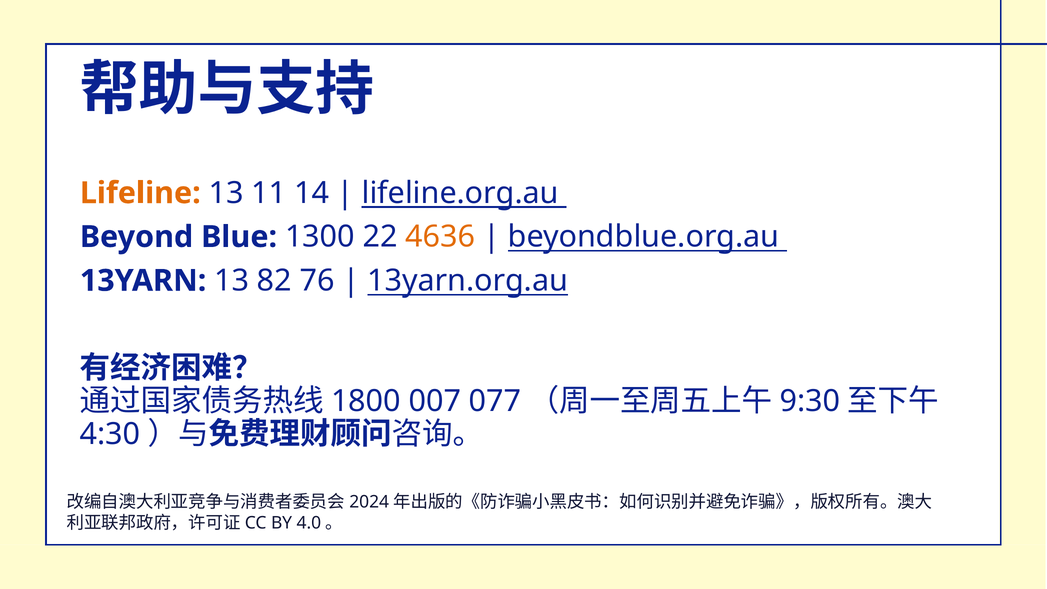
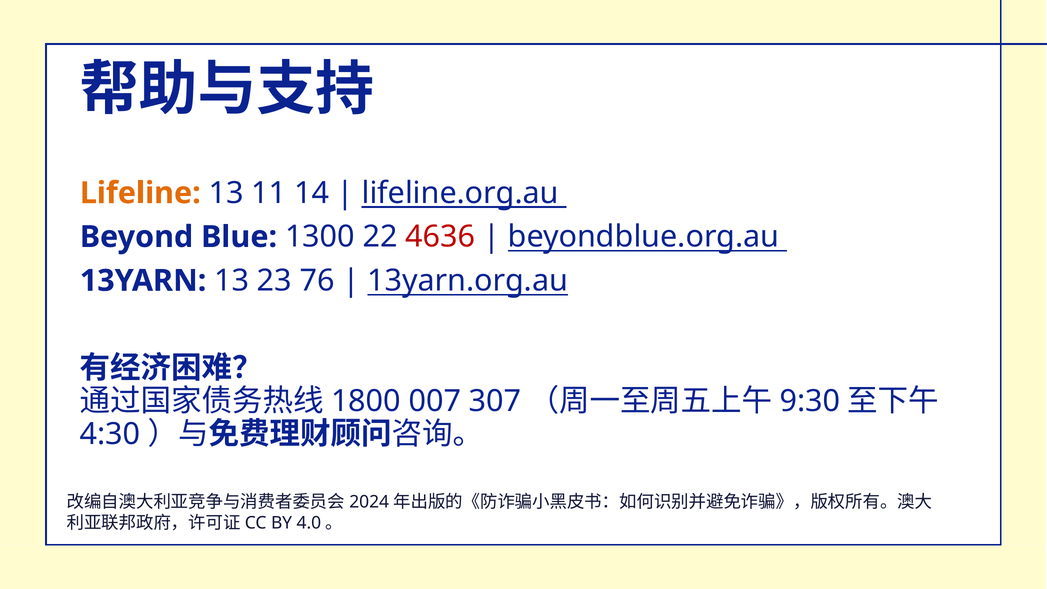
4636 colour: orange -> red
82: 82 -> 23
077: 077 -> 307
